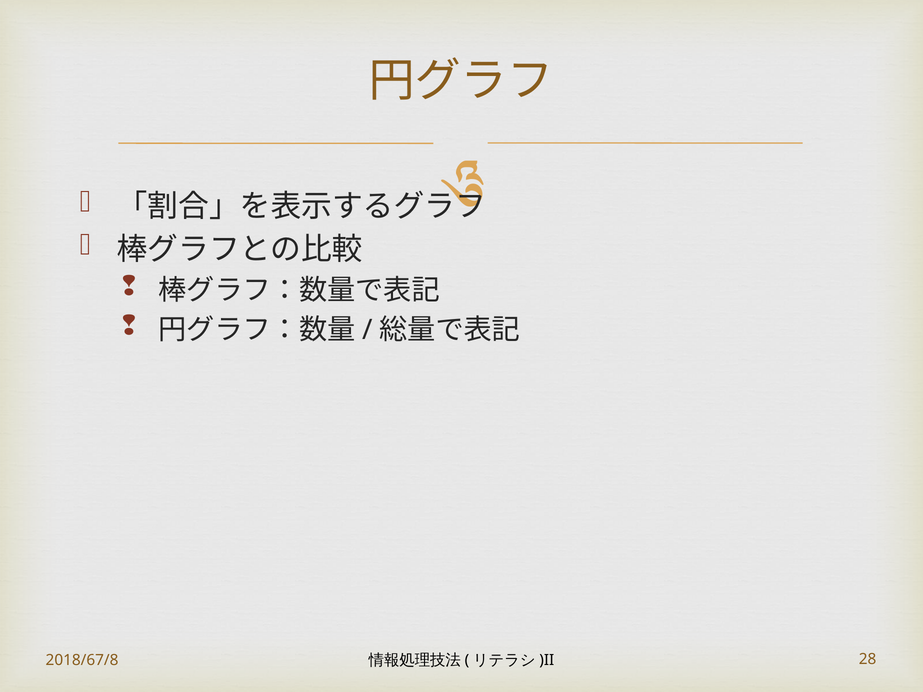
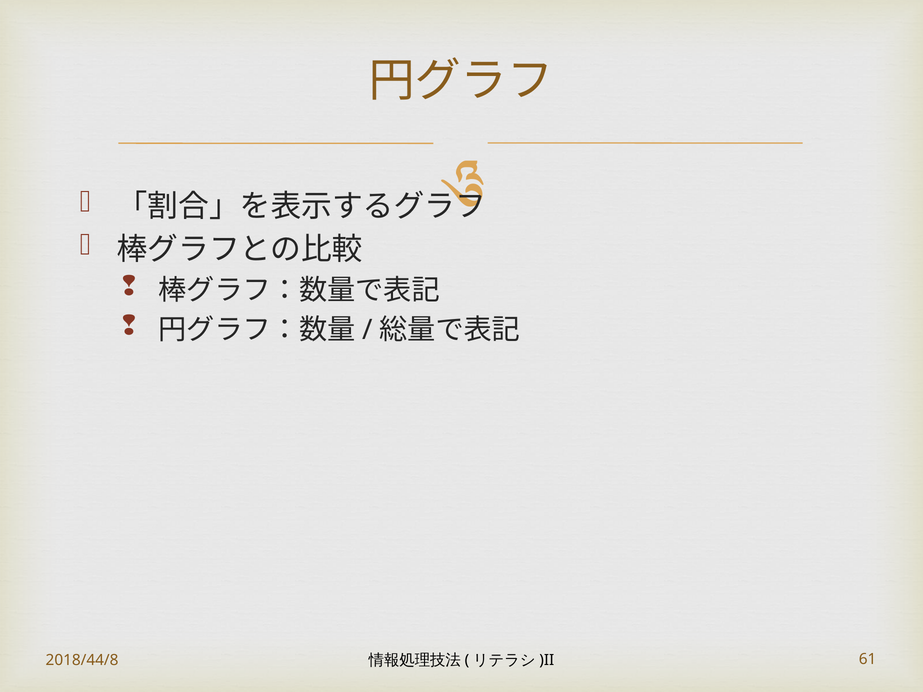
2018/67/8: 2018/67/8 -> 2018/44/8
28: 28 -> 61
